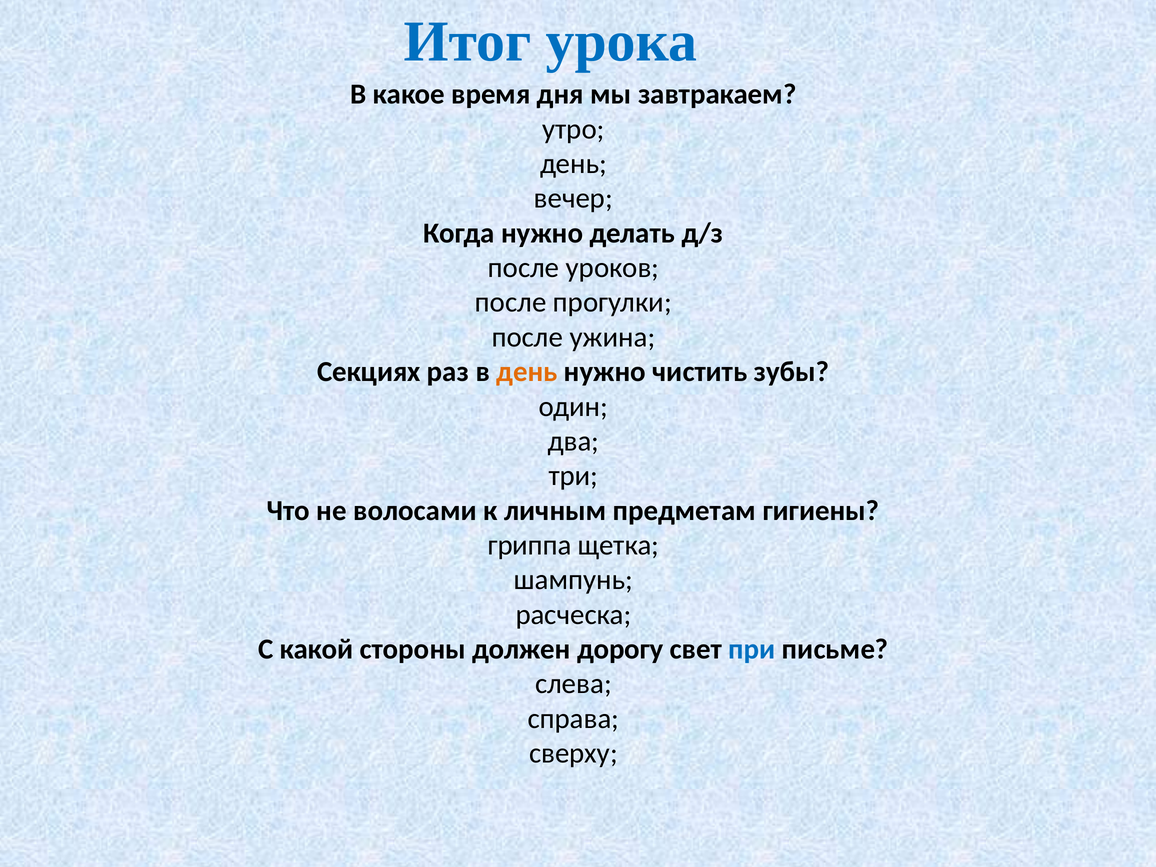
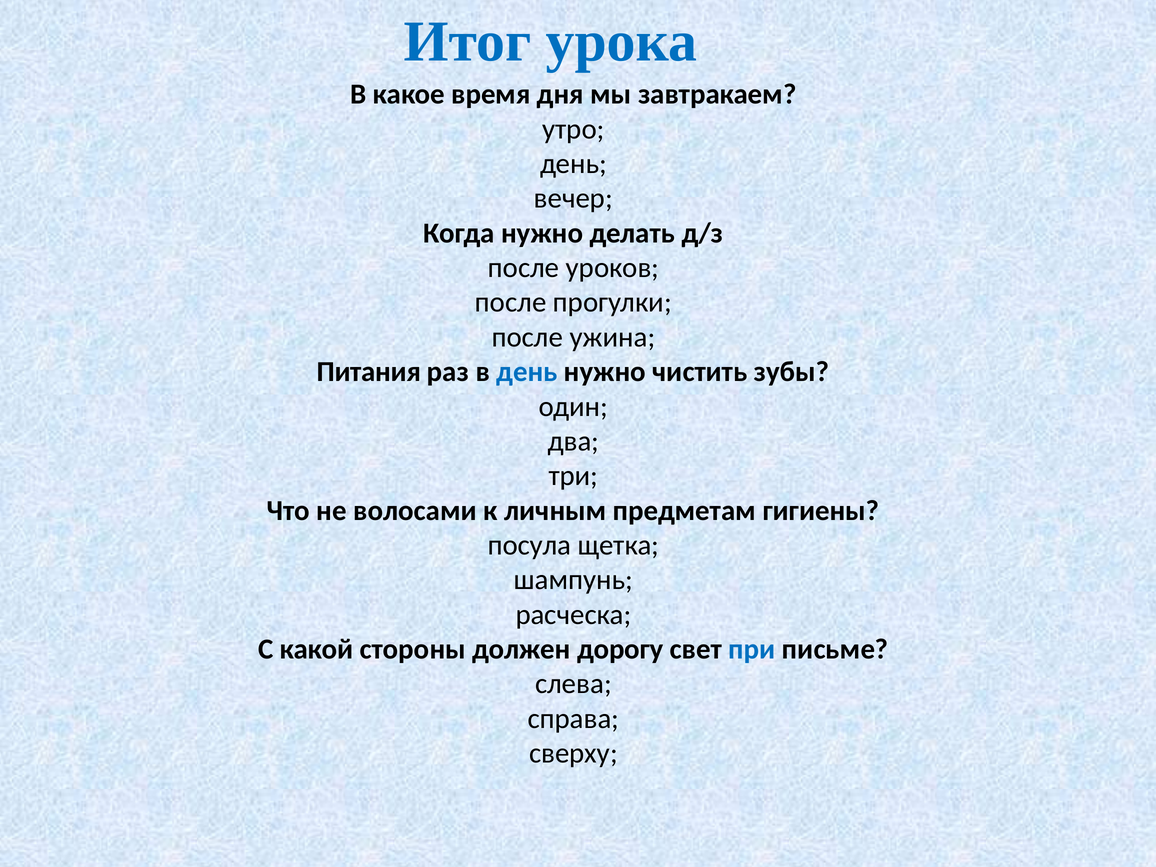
Секциях: Секциях -> Питания
день at (527, 372) colour: orange -> blue
гриппа: гриппа -> посула
